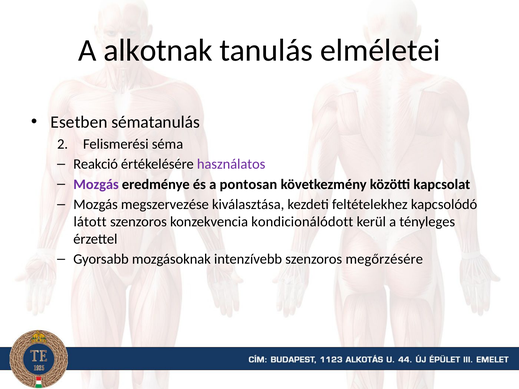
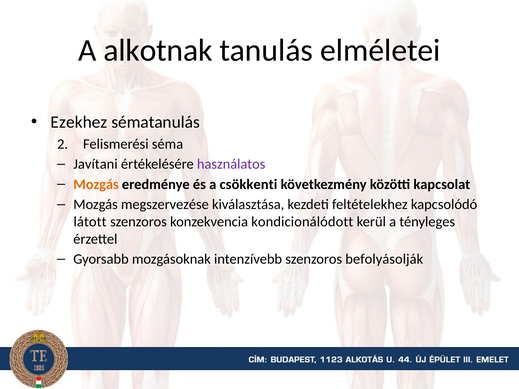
Esetben: Esetben -> Ezekhez
Reakció: Reakció -> Javítani
Mozgás at (96, 184) colour: purple -> orange
pontosan: pontosan -> csökkenti
megőrzésére: megőrzésére -> befolyásolják
